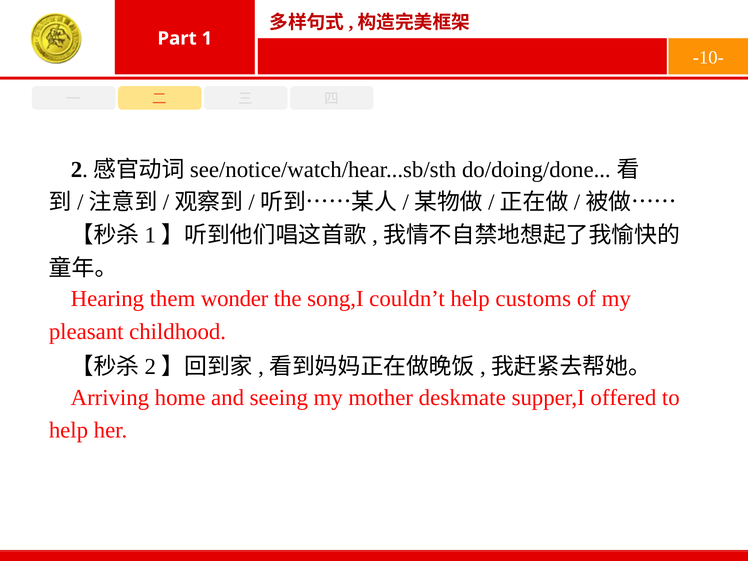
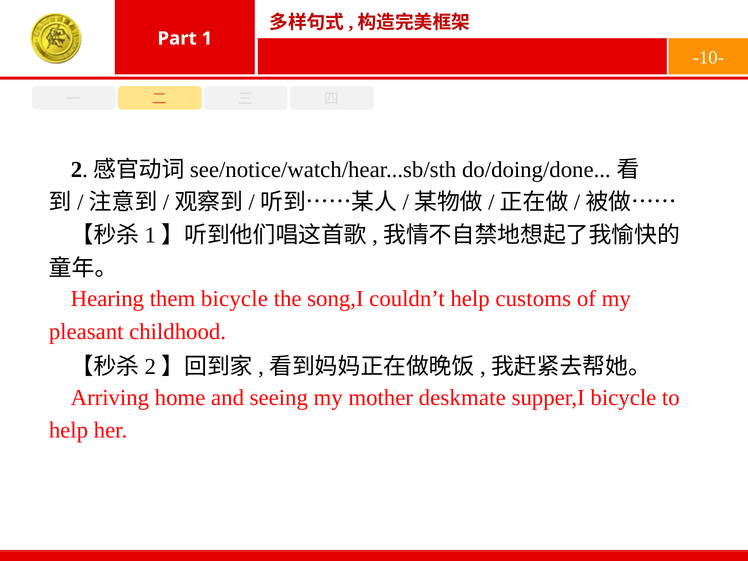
them wonder: wonder -> bicycle
supper,I offered: offered -> bicycle
